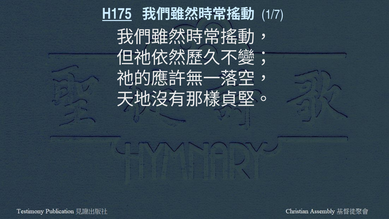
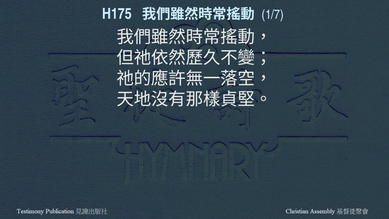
H175 underline: present -> none
